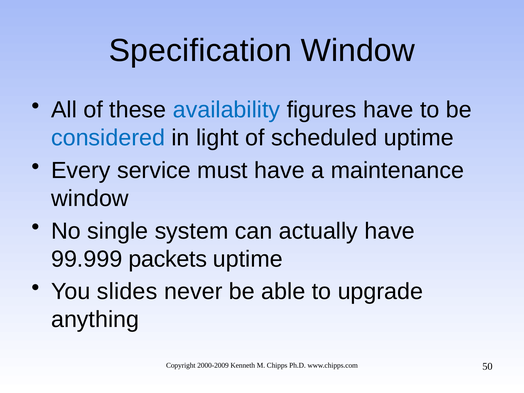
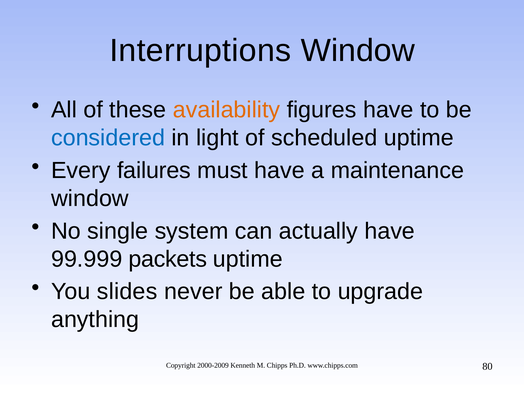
Specification: Specification -> Interruptions
availability colour: blue -> orange
service: service -> failures
50: 50 -> 80
